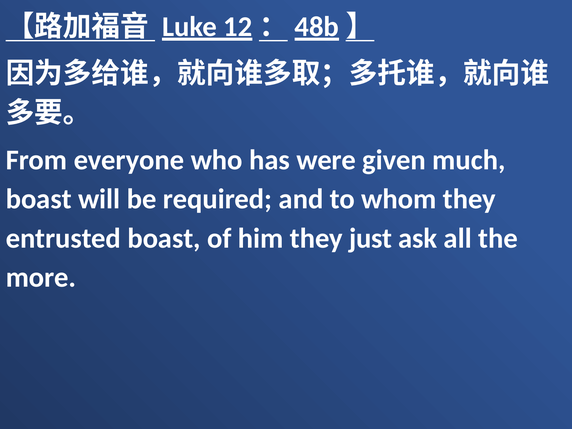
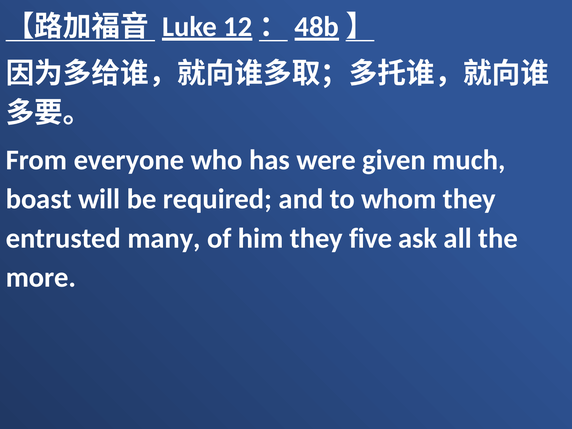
entrusted boast: boast -> many
just: just -> five
